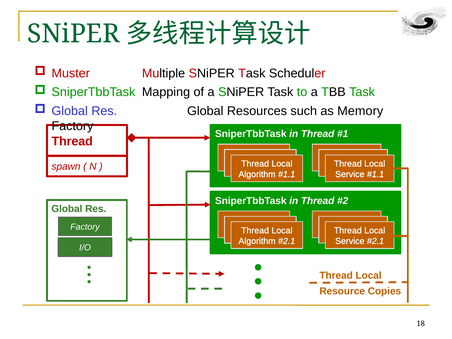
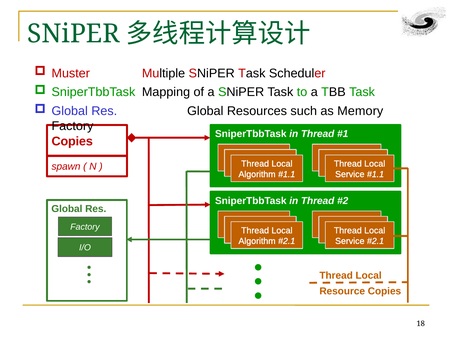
Thread at (72, 141): Thread -> Copies
